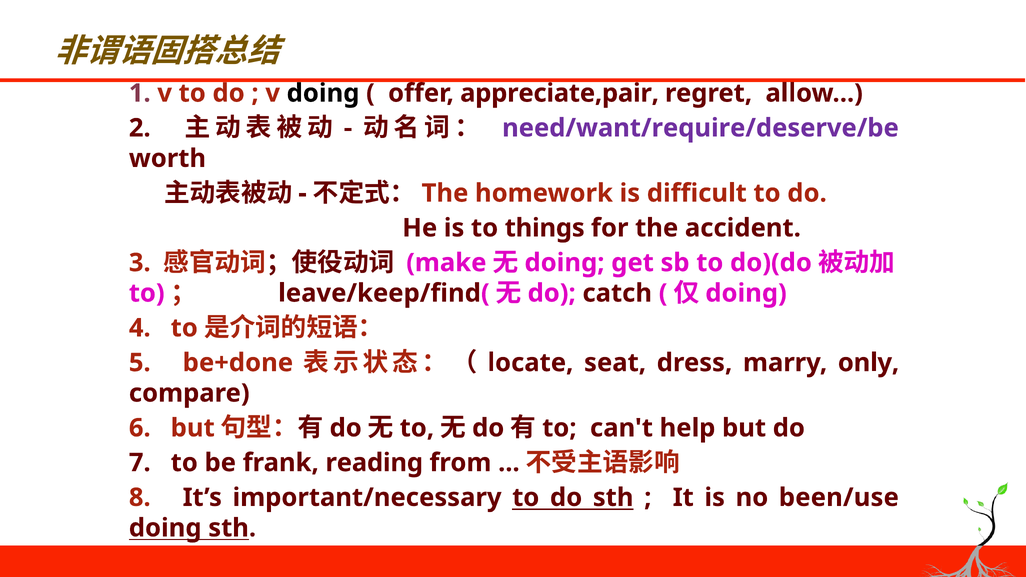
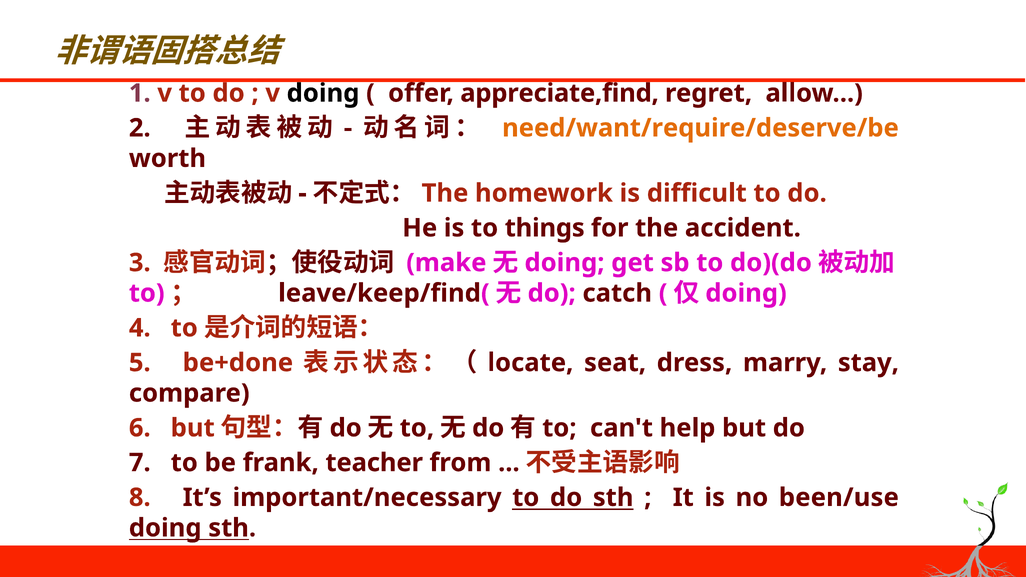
appreciate,pair: appreciate,pair -> appreciate,find
need/want/require/deserve/be colour: purple -> orange
only: only -> stay
reading: reading -> teacher
